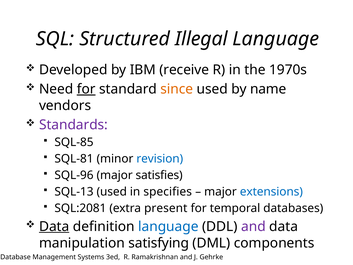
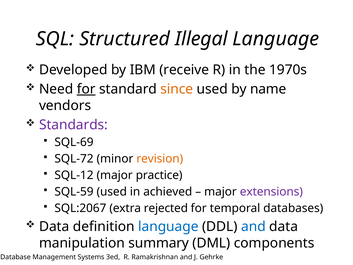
SQL-85: SQL-85 -> SQL-69
SQL-81: SQL-81 -> SQL-72
revision colour: blue -> orange
SQL-96: SQL-96 -> SQL-12
satisfies: satisfies -> practice
SQL-13: SQL-13 -> SQL-59
specifies: specifies -> achieved
extensions colour: blue -> purple
SQL:2081: SQL:2081 -> SQL:2067
present: present -> rejected
Data at (54, 226) underline: present -> none
and at (253, 226) colour: purple -> blue
satisfying: satisfying -> summary
